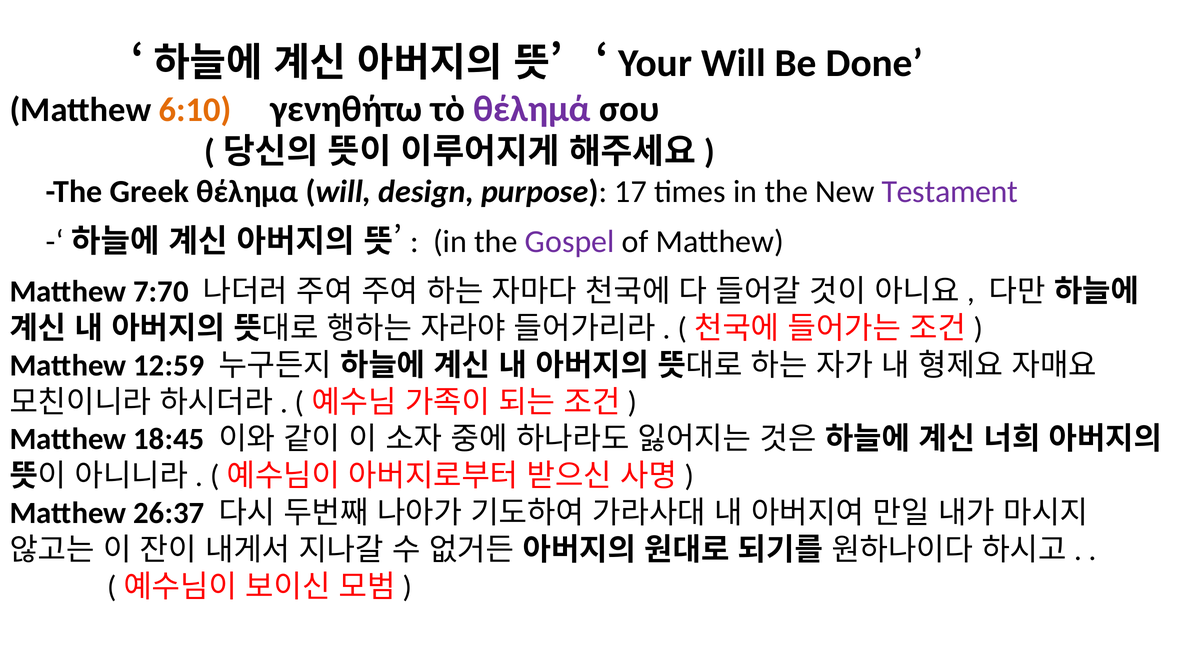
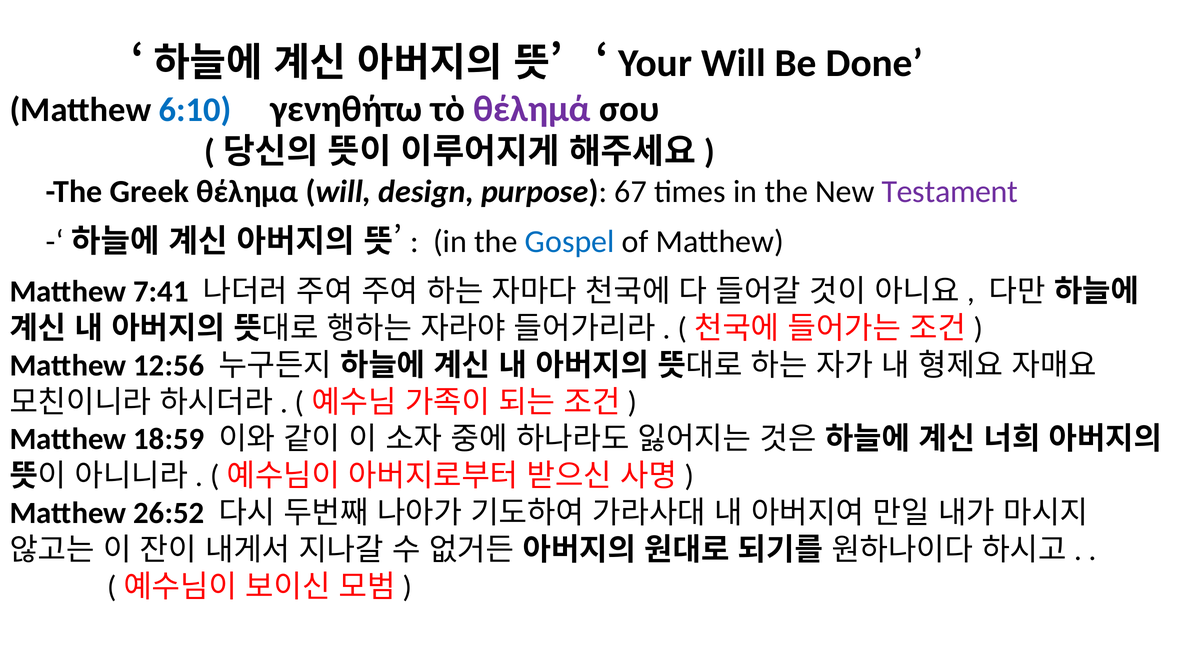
6:10 colour: orange -> blue
17: 17 -> 67
Gospel colour: purple -> blue
7:70: 7:70 -> 7:41
12:59: 12:59 -> 12:56
18:45: 18:45 -> 18:59
26:37: 26:37 -> 26:52
